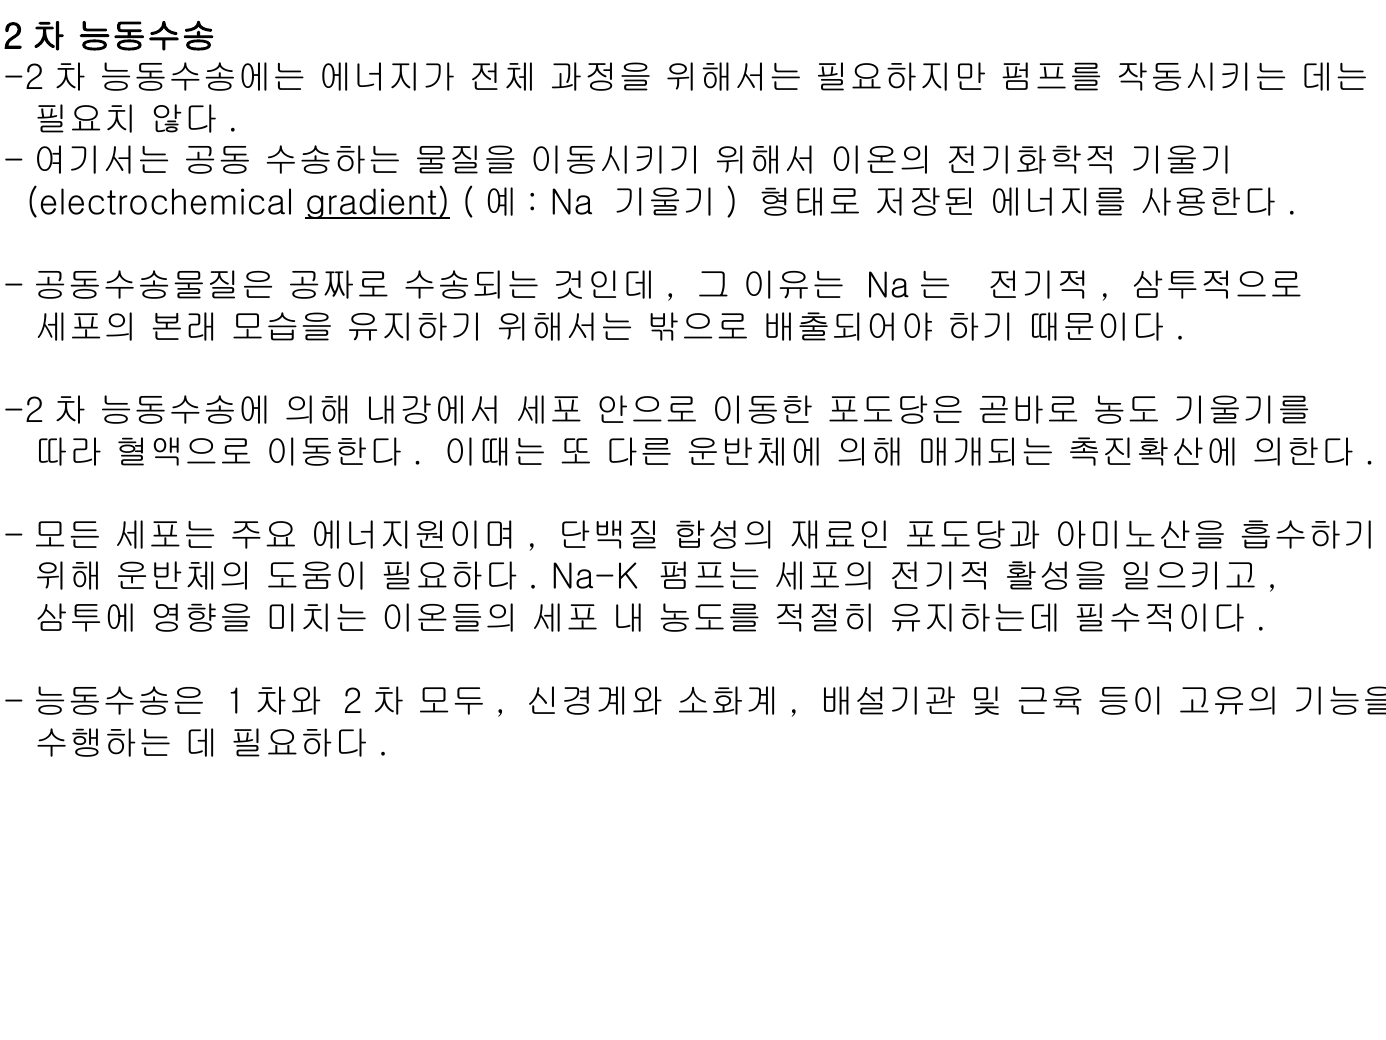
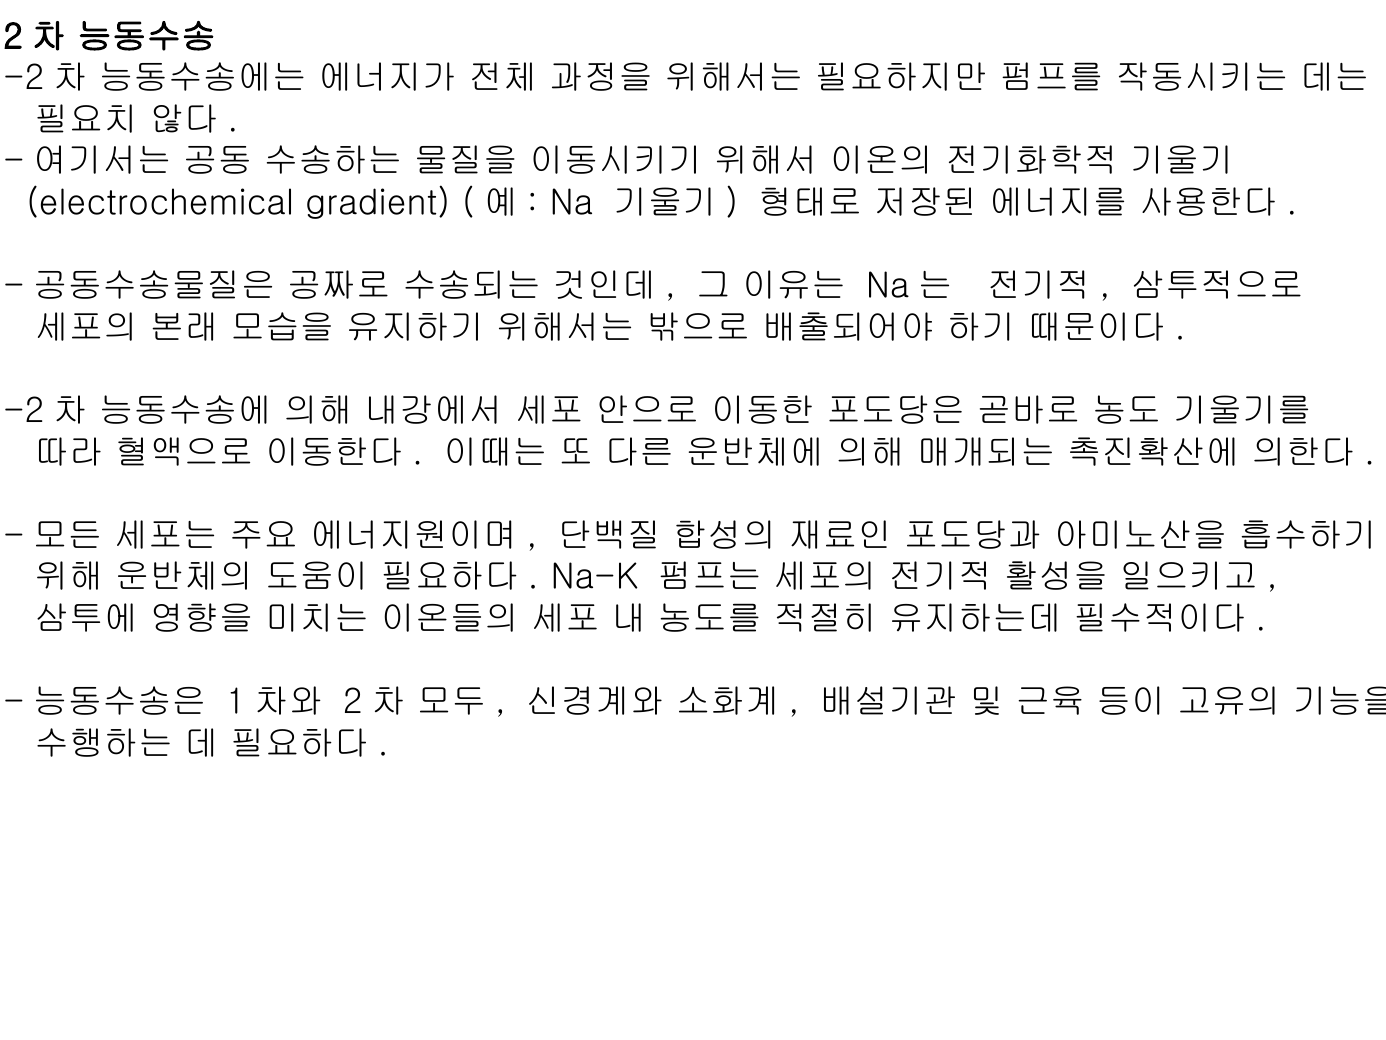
gradient underline: present -> none
